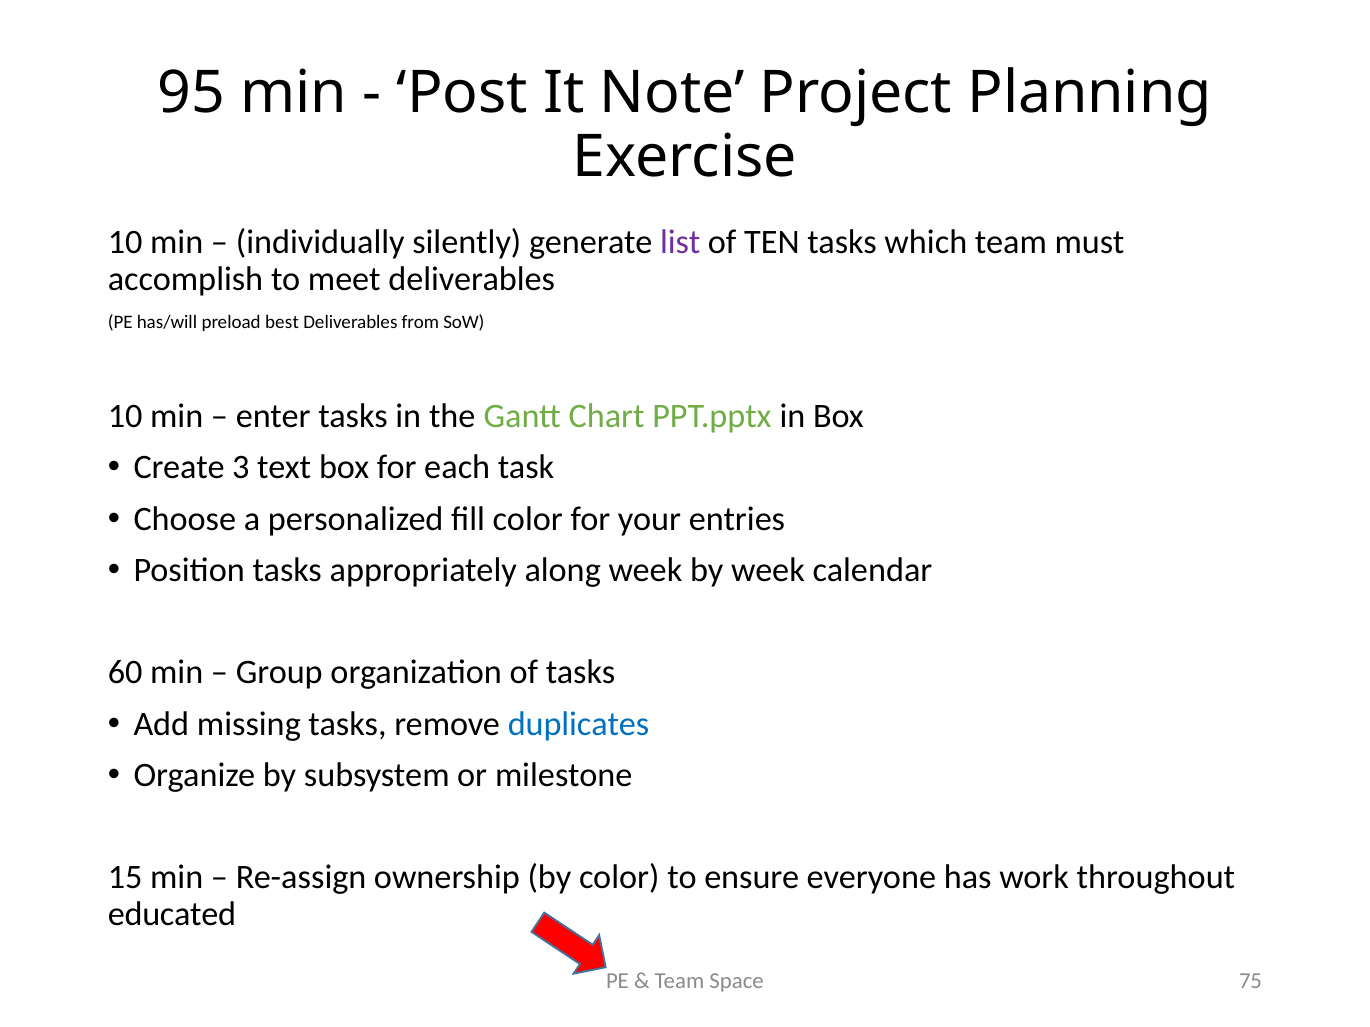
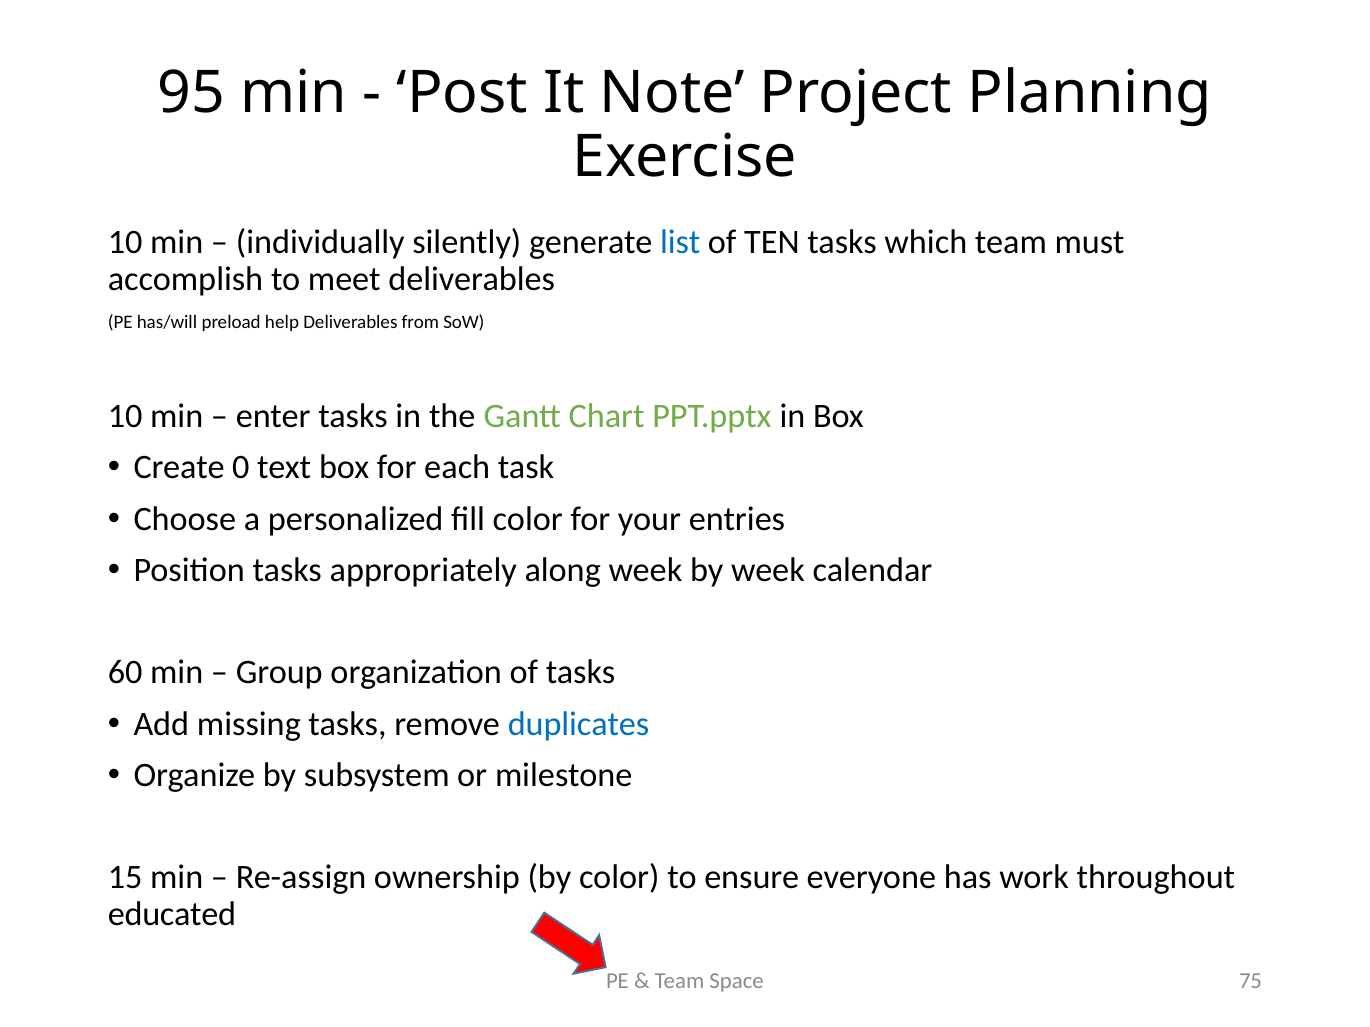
list colour: purple -> blue
best: best -> help
3: 3 -> 0
